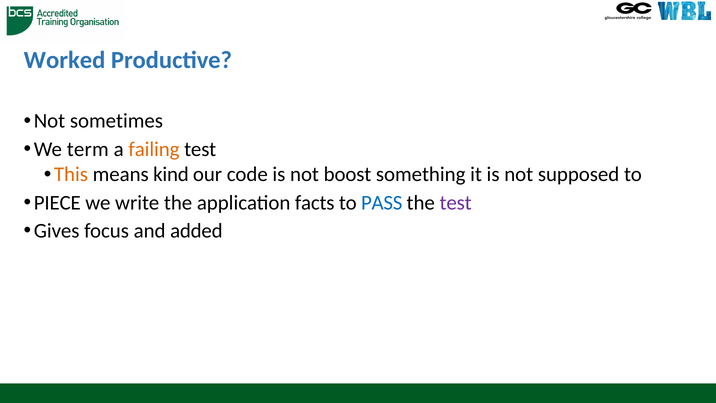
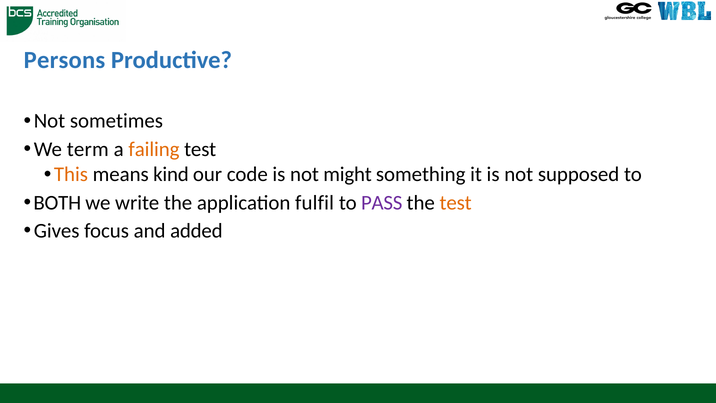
Worked: Worked -> Persons
boost: boost -> might
PIECE: PIECE -> BOTH
facts: facts -> fulfil
PASS colour: blue -> purple
test at (456, 203) colour: purple -> orange
